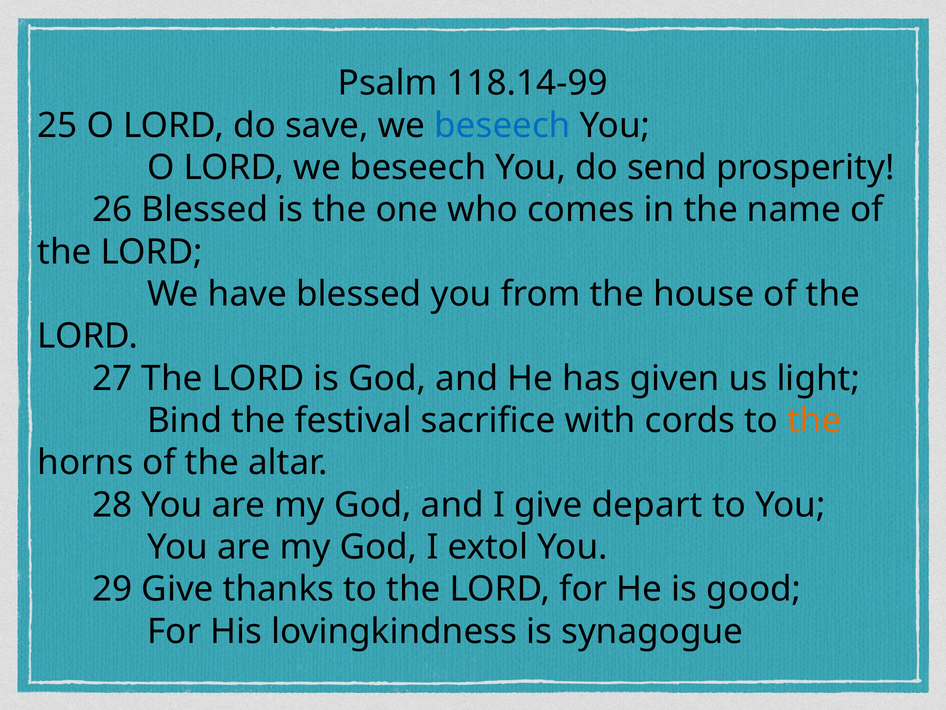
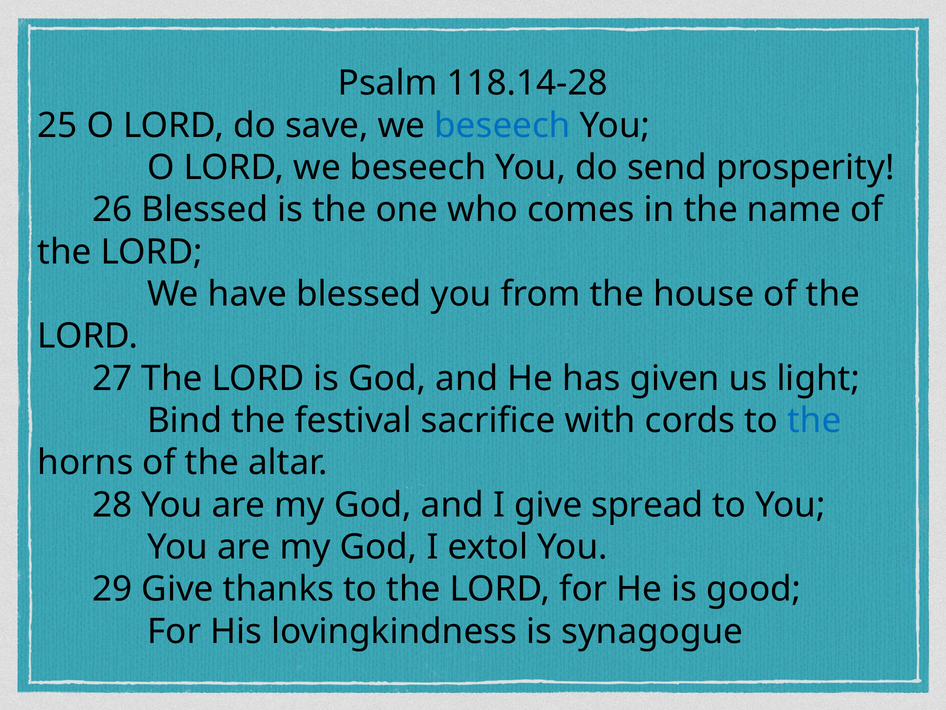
118.14-99: 118.14-99 -> 118.14-28
the at (814, 420) colour: orange -> blue
depart: depart -> spread
